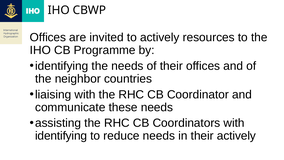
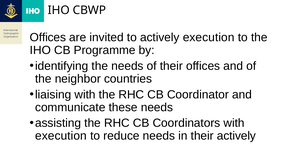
actively resources: resources -> execution
identifying at (61, 136): identifying -> execution
